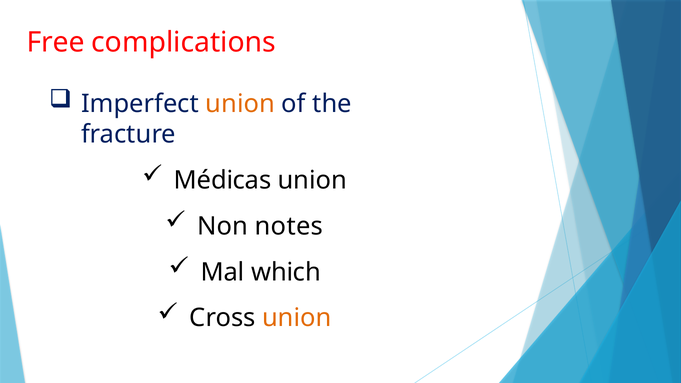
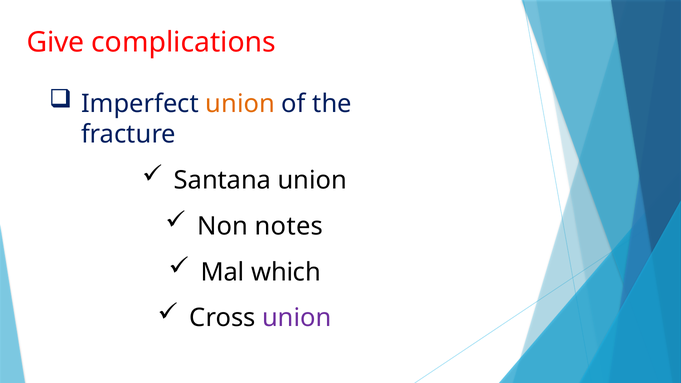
Free: Free -> Give
Médicas: Médicas -> Santana
union at (297, 318) colour: orange -> purple
